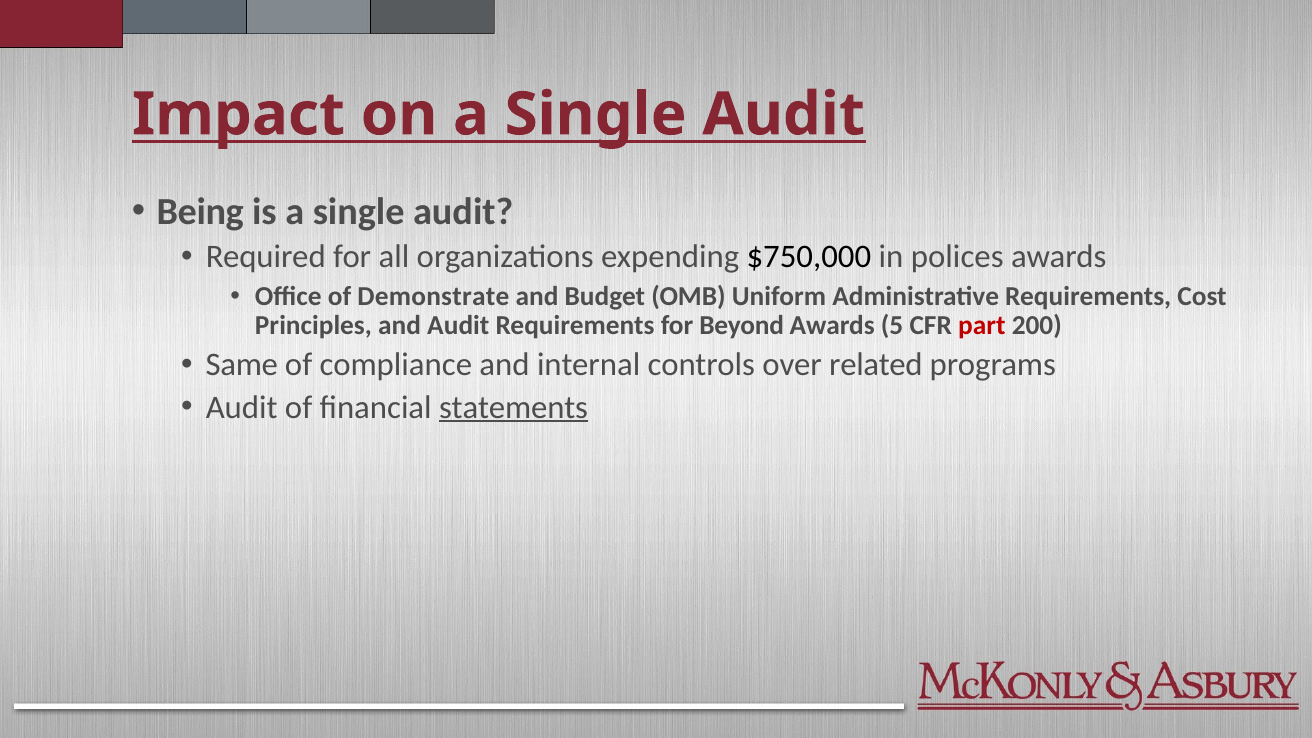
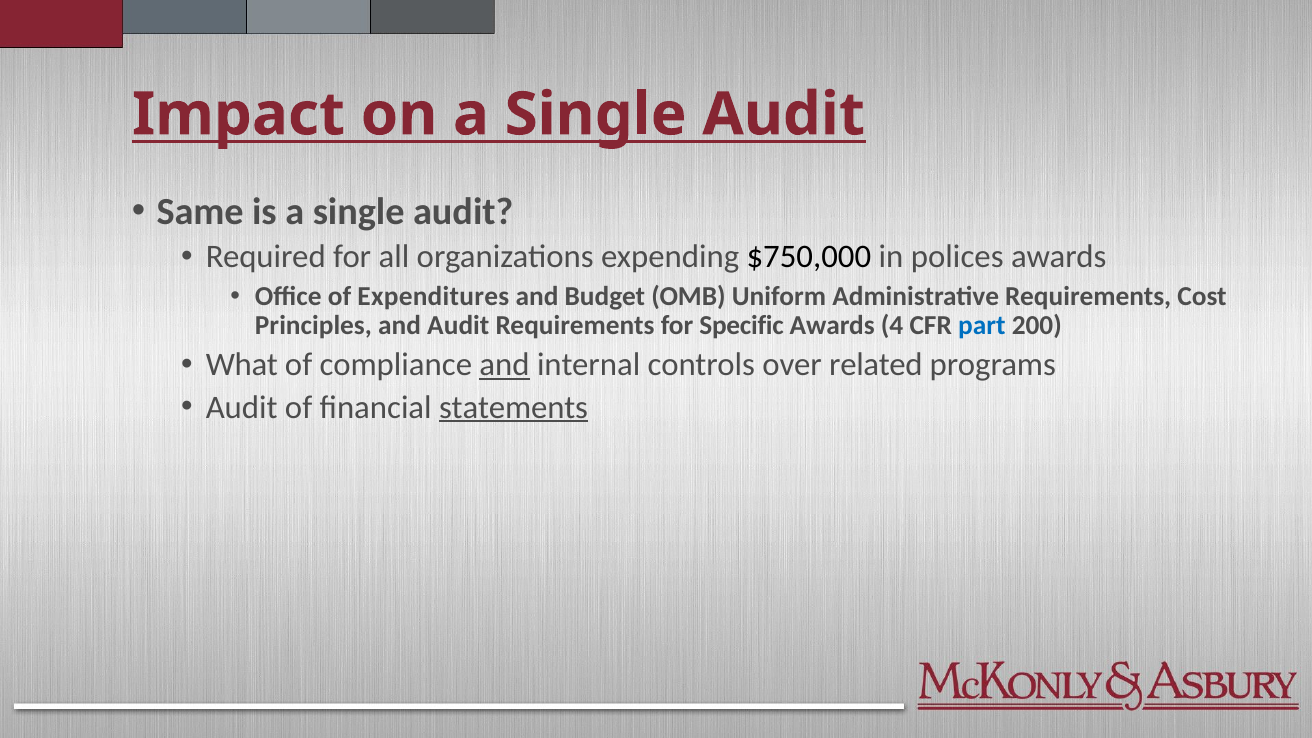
Being: Being -> Same
Demonstrate: Demonstrate -> Expenditures
Beyond: Beyond -> Specific
5: 5 -> 4
part colour: red -> blue
Same: Same -> What
and at (505, 365) underline: none -> present
